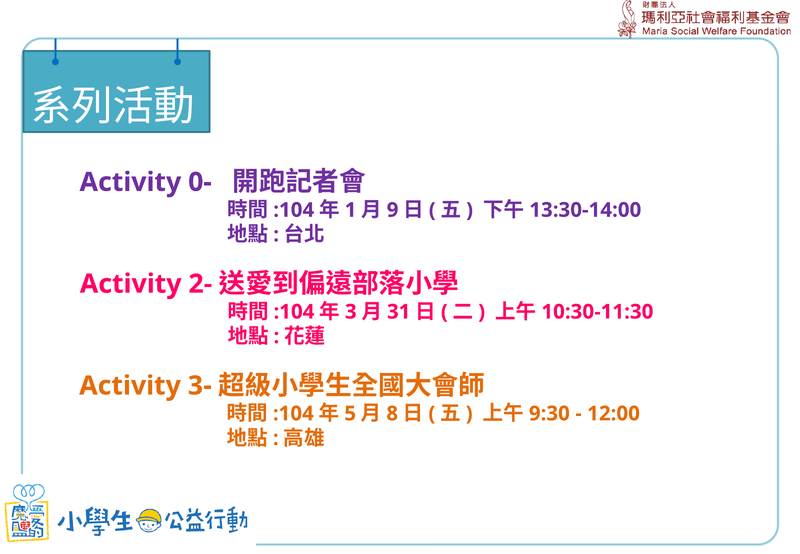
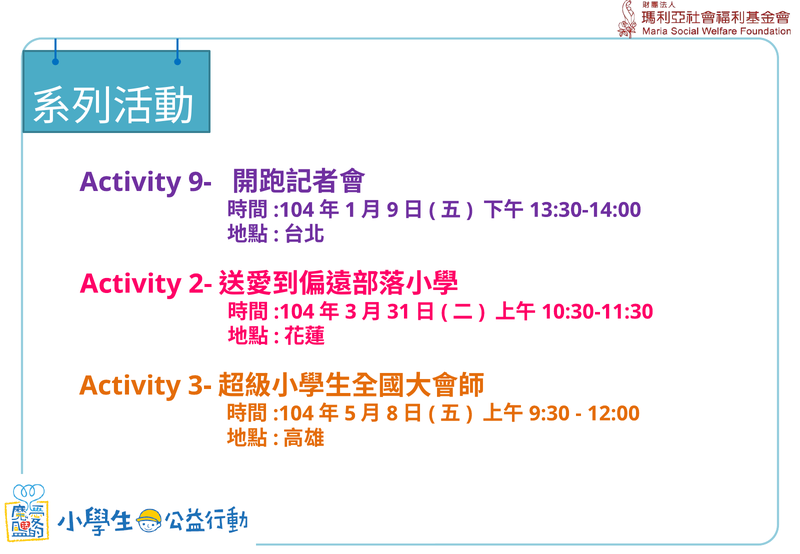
0-: 0- -> 9-
